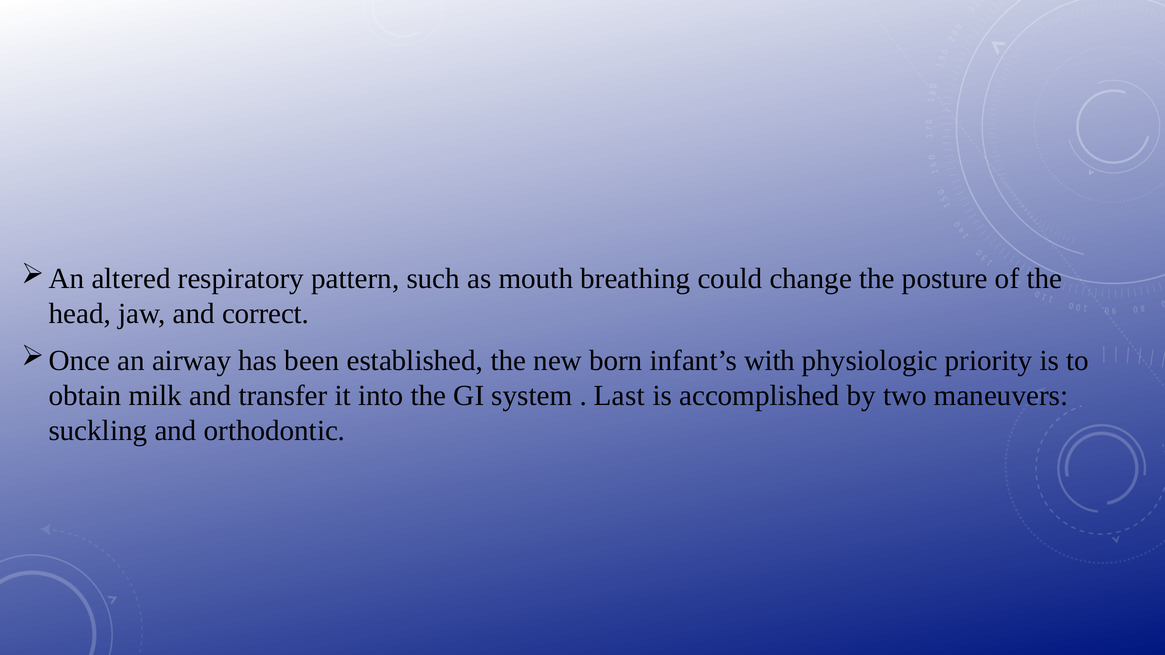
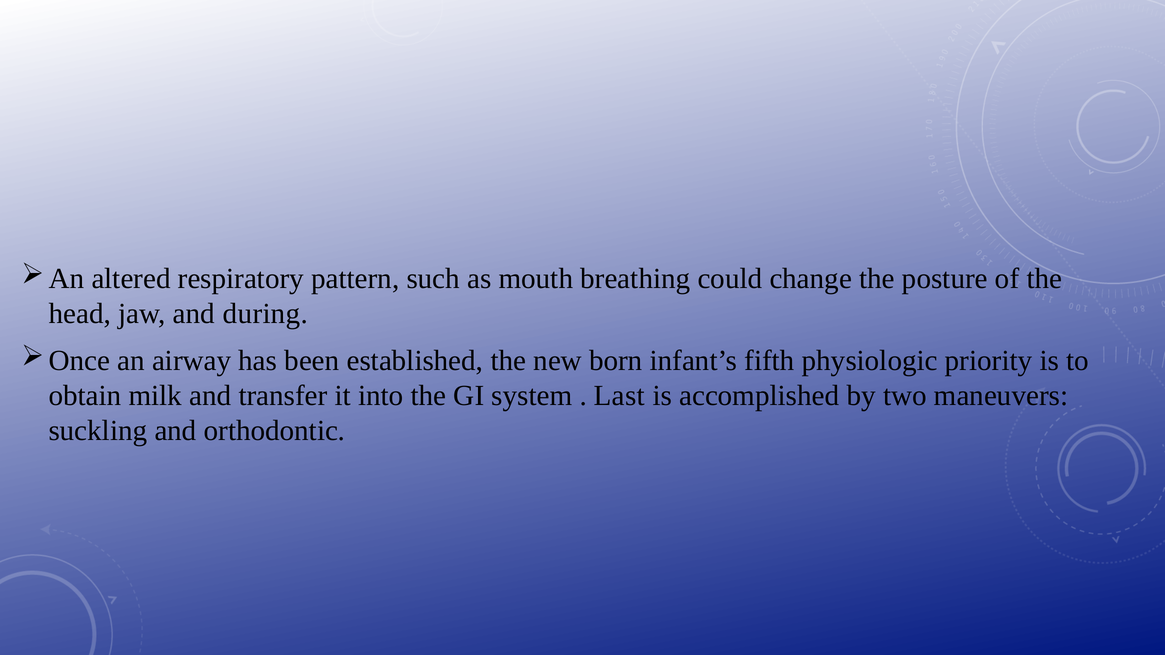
correct: correct -> during
with: with -> fifth
